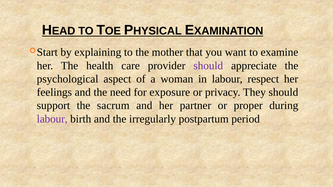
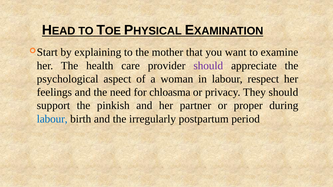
exposure: exposure -> chloasma
sacrum: sacrum -> pinkish
labour at (52, 119) colour: purple -> blue
